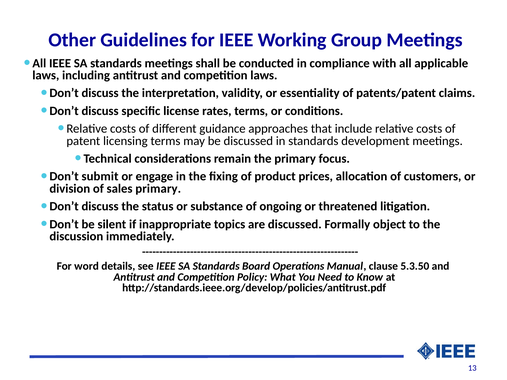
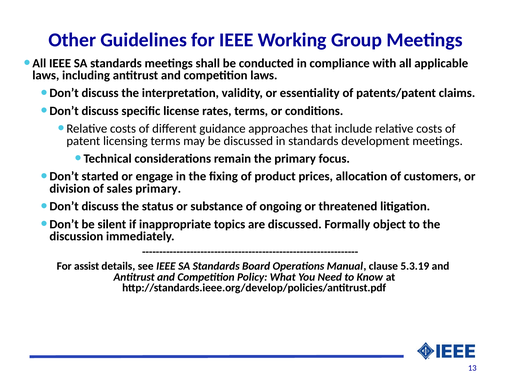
submit: submit -> started
word: word -> assist
5.3.50: 5.3.50 -> 5.3.19
